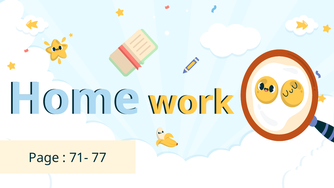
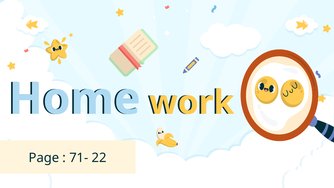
77: 77 -> 22
